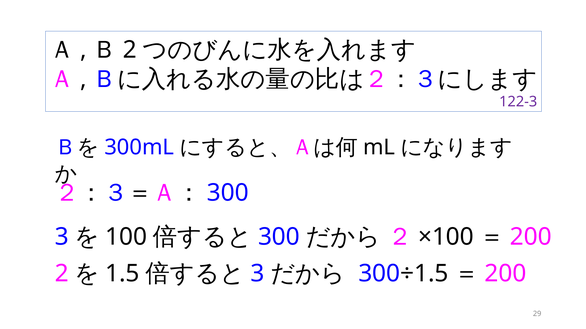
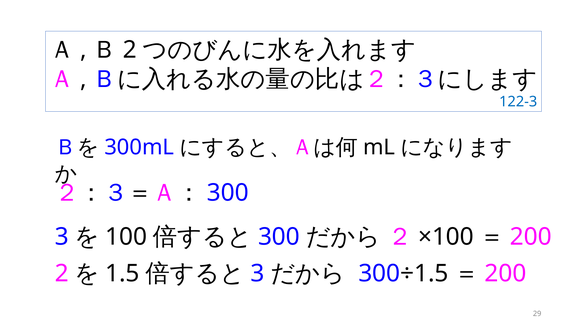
122-3 colour: purple -> blue
